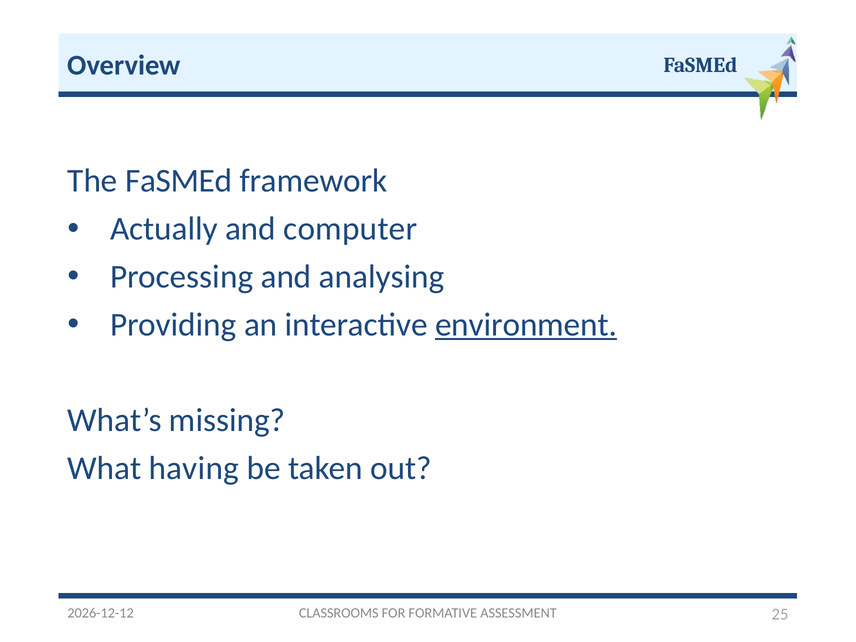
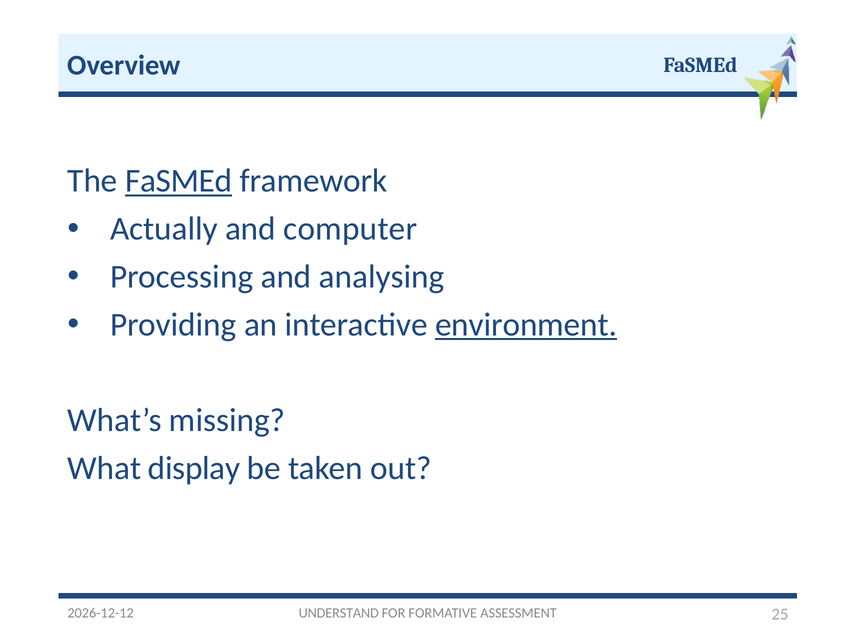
FaSMEd at (179, 181) underline: none -> present
having: having -> display
CLASSROOMS: CLASSROOMS -> UNDERSTAND
